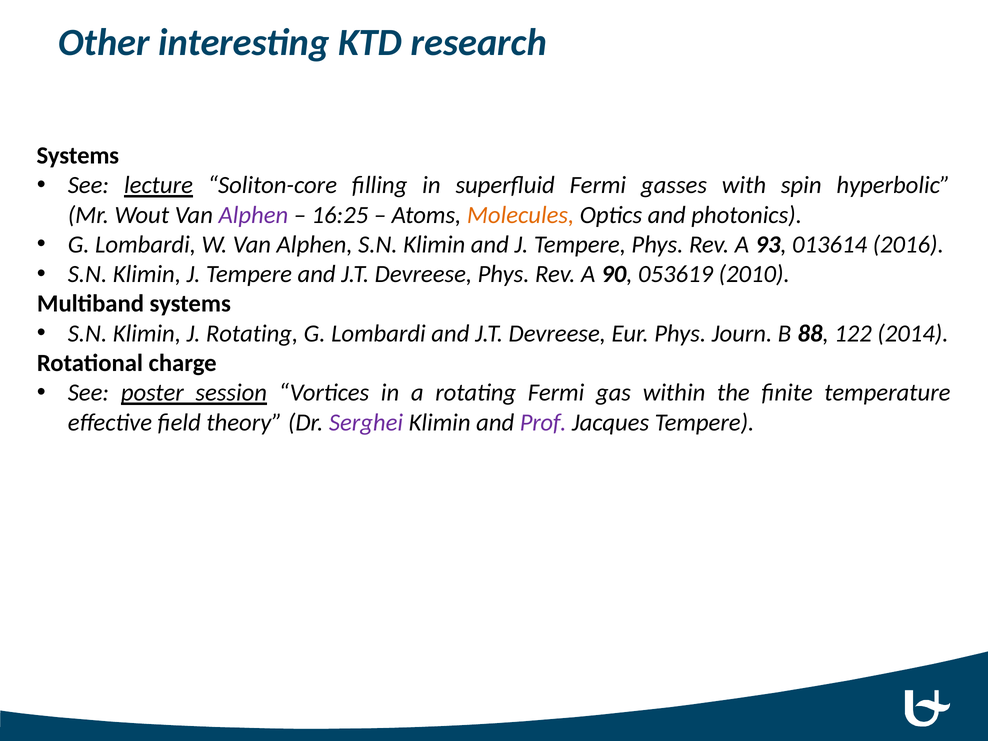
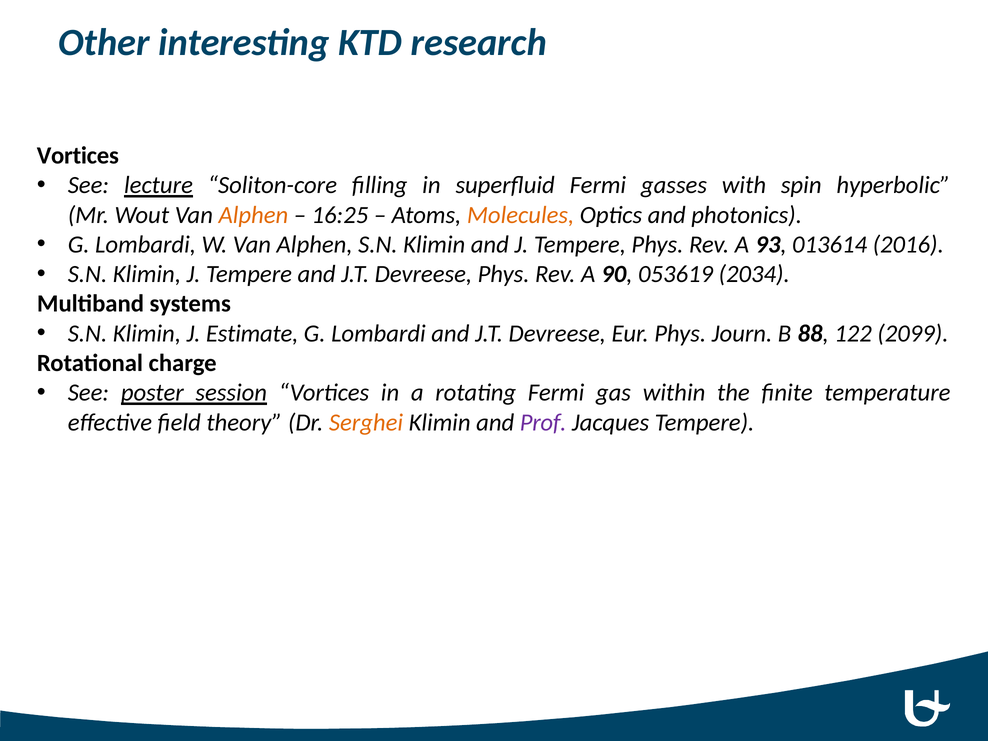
Systems at (78, 156): Systems -> Vortices
Alphen at (253, 215) colour: purple -> orange
2010: 2010 -> 2034
J Rotating: Rotating -> Estimate
2014: 2014 -> 2099
Serghei colour: purple -> orange
